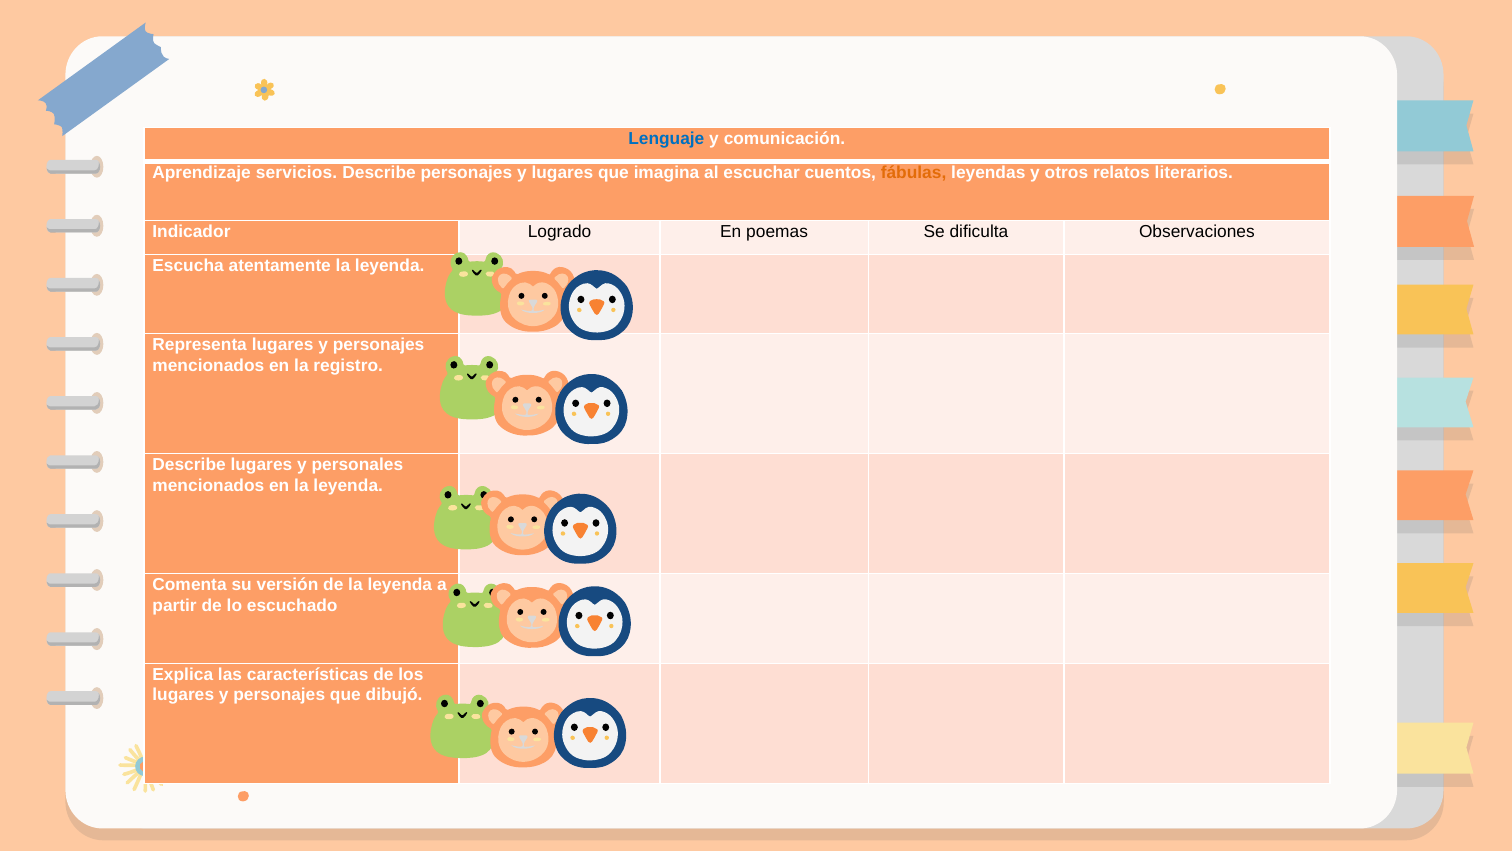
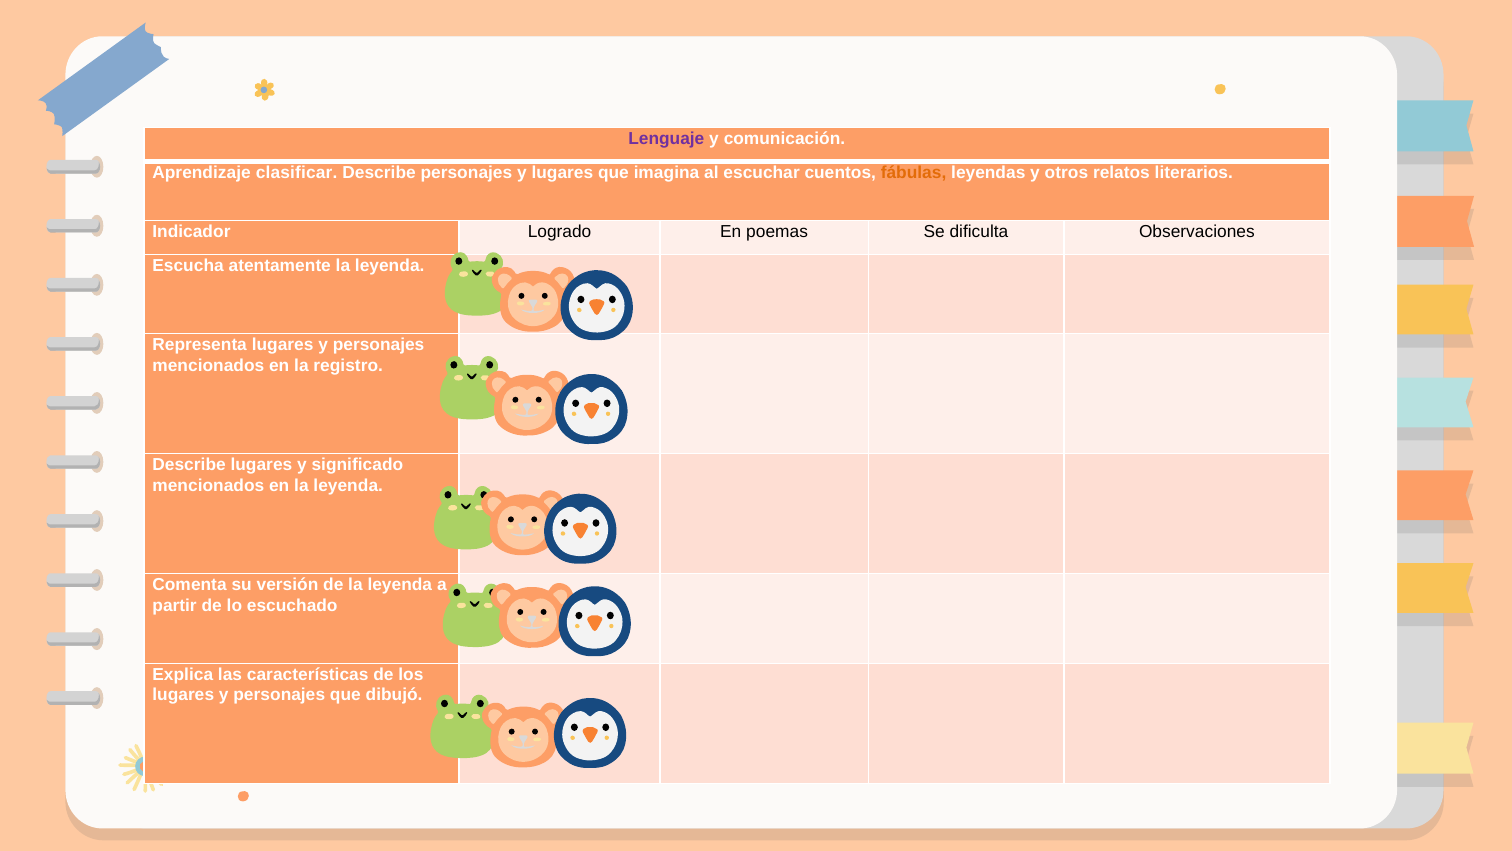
Lenguaje colour: blue -> purple
servicios: servicios -> clasificar
personales: personales -> significado
